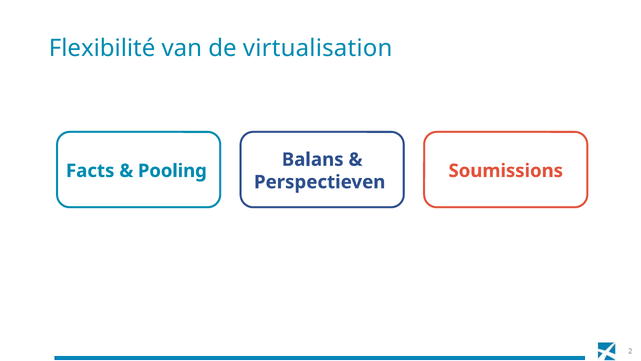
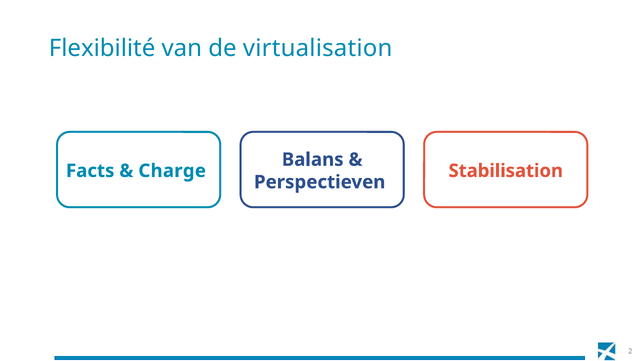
Pooling: Pooling -> Charge
Soumissions: Soumissions -> Stabilisation
